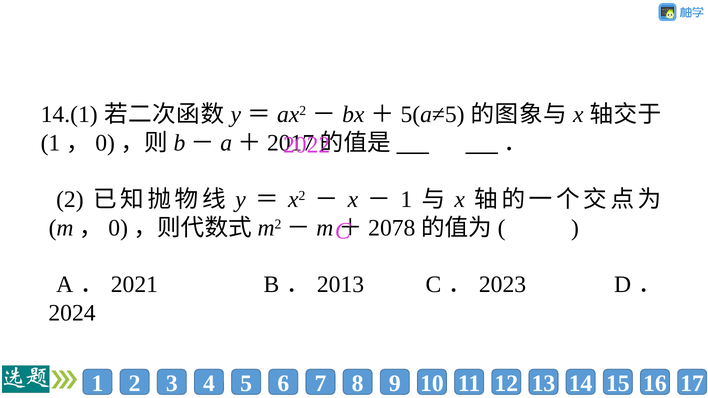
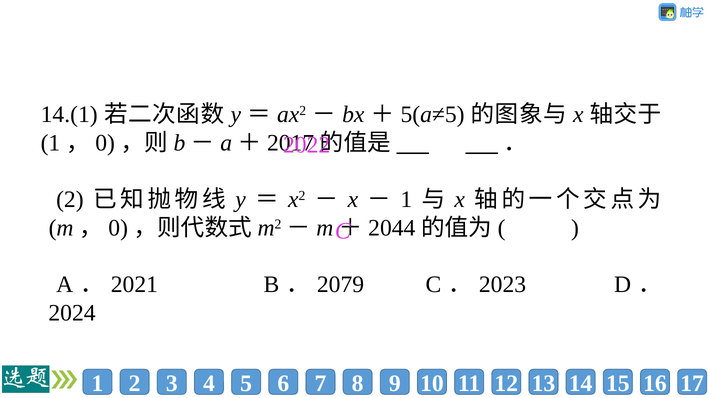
2078: 2078 -> 2044
2013: 2013 -> 2079
